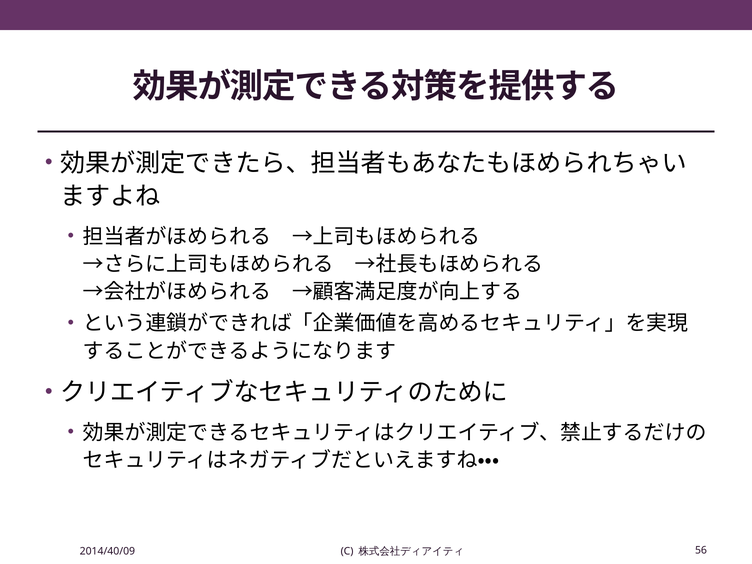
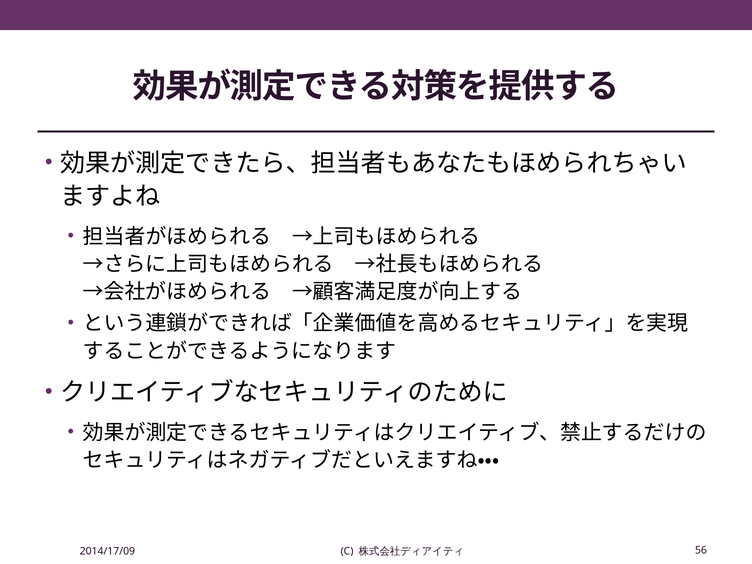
2014/40/09: 2014/40/09 -> 2014/17/09
